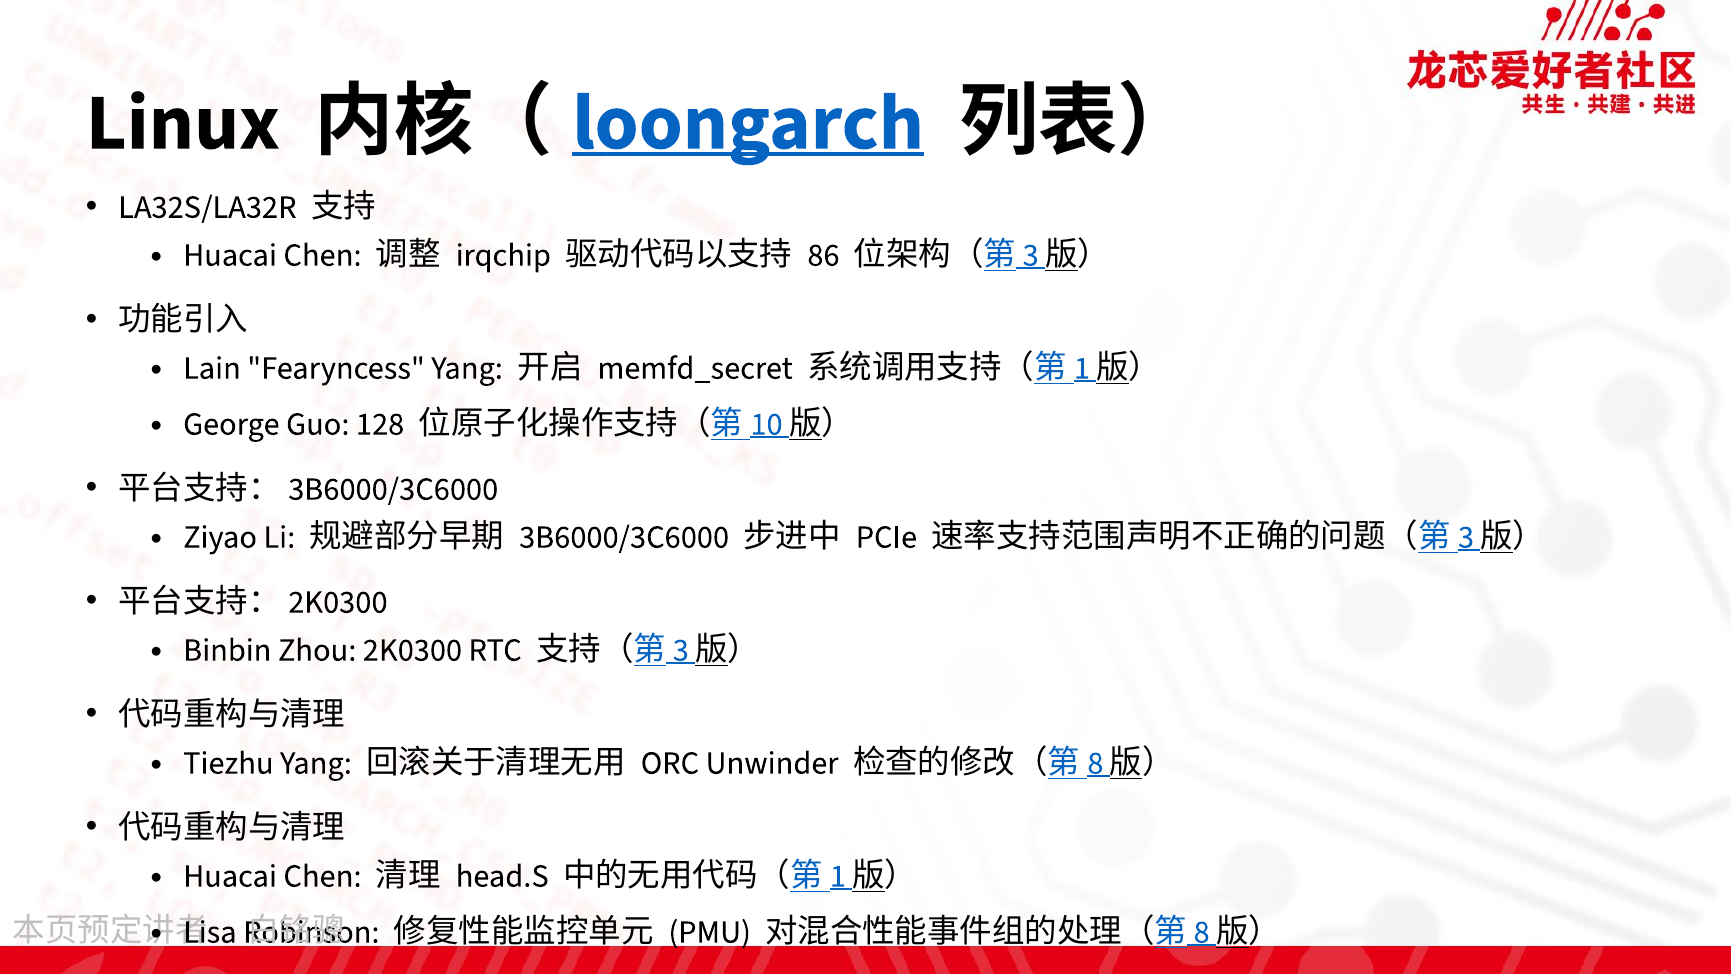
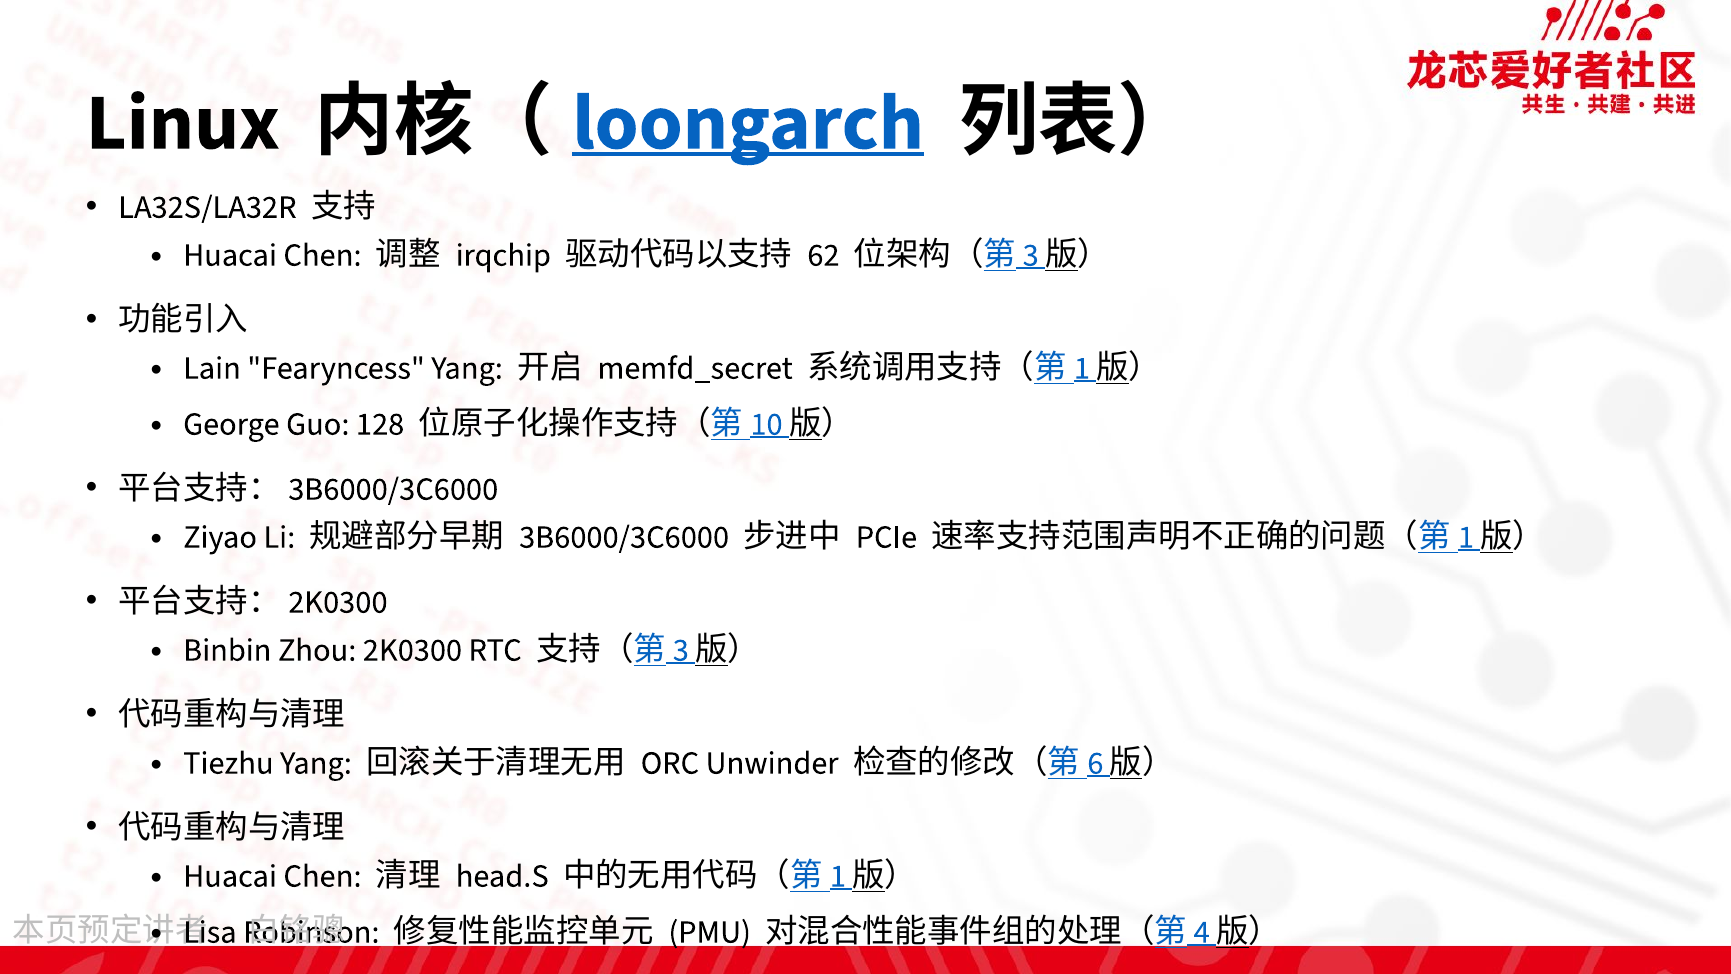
86: 86 -> 62
3 at (1466, 537): 3 -> 1
8 at (1095, 763): 8 -> 6
8 at (1202, 932): 8 -> 4
